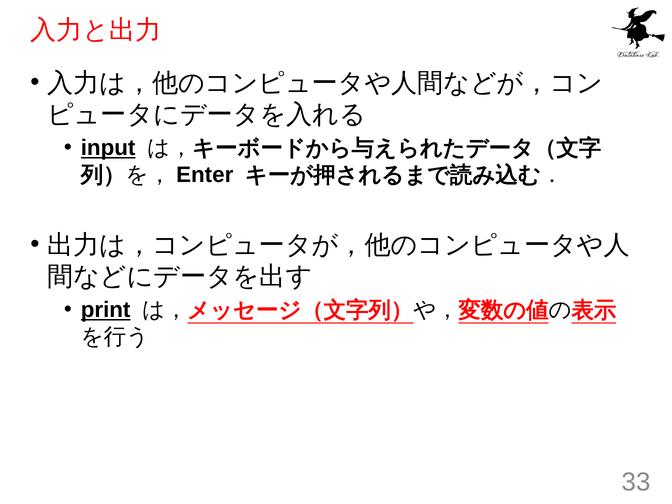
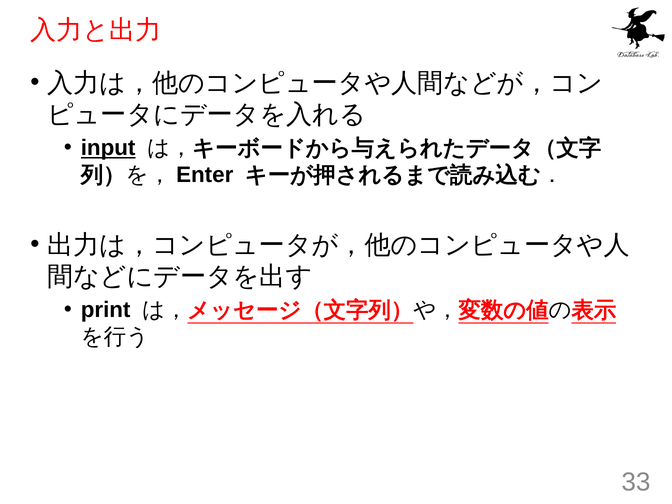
print underline: present -> none
